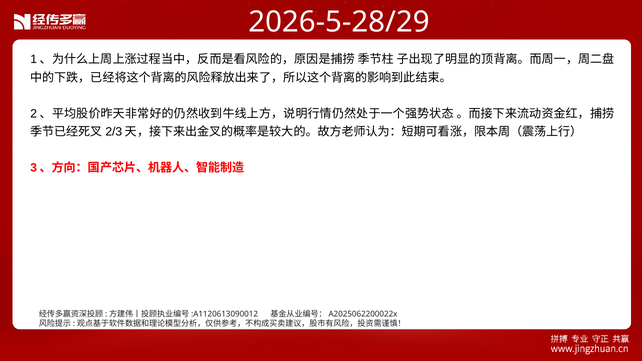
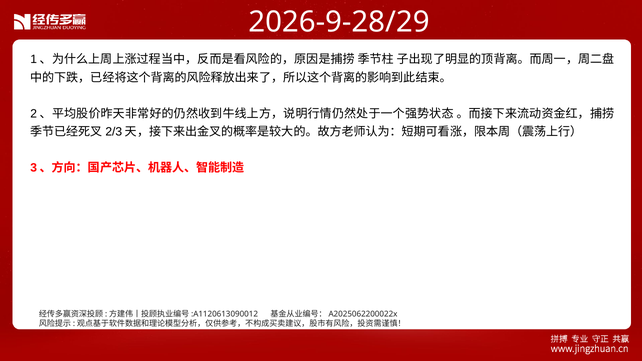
2026-5-28/29: 2026-5-28/29 -> 2026-9-28/29
